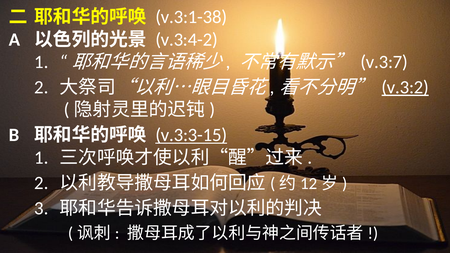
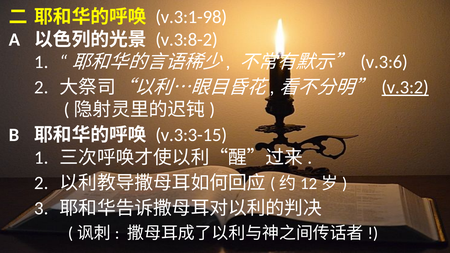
v.3:1-38: v.3:1-38 -> v.3:1-98
v.3:4-2: v.3:4-2 -> v.3:8-2
v.3:7: v.3:7 -> v.3:6
v.3:3-15 underline: present -> none
